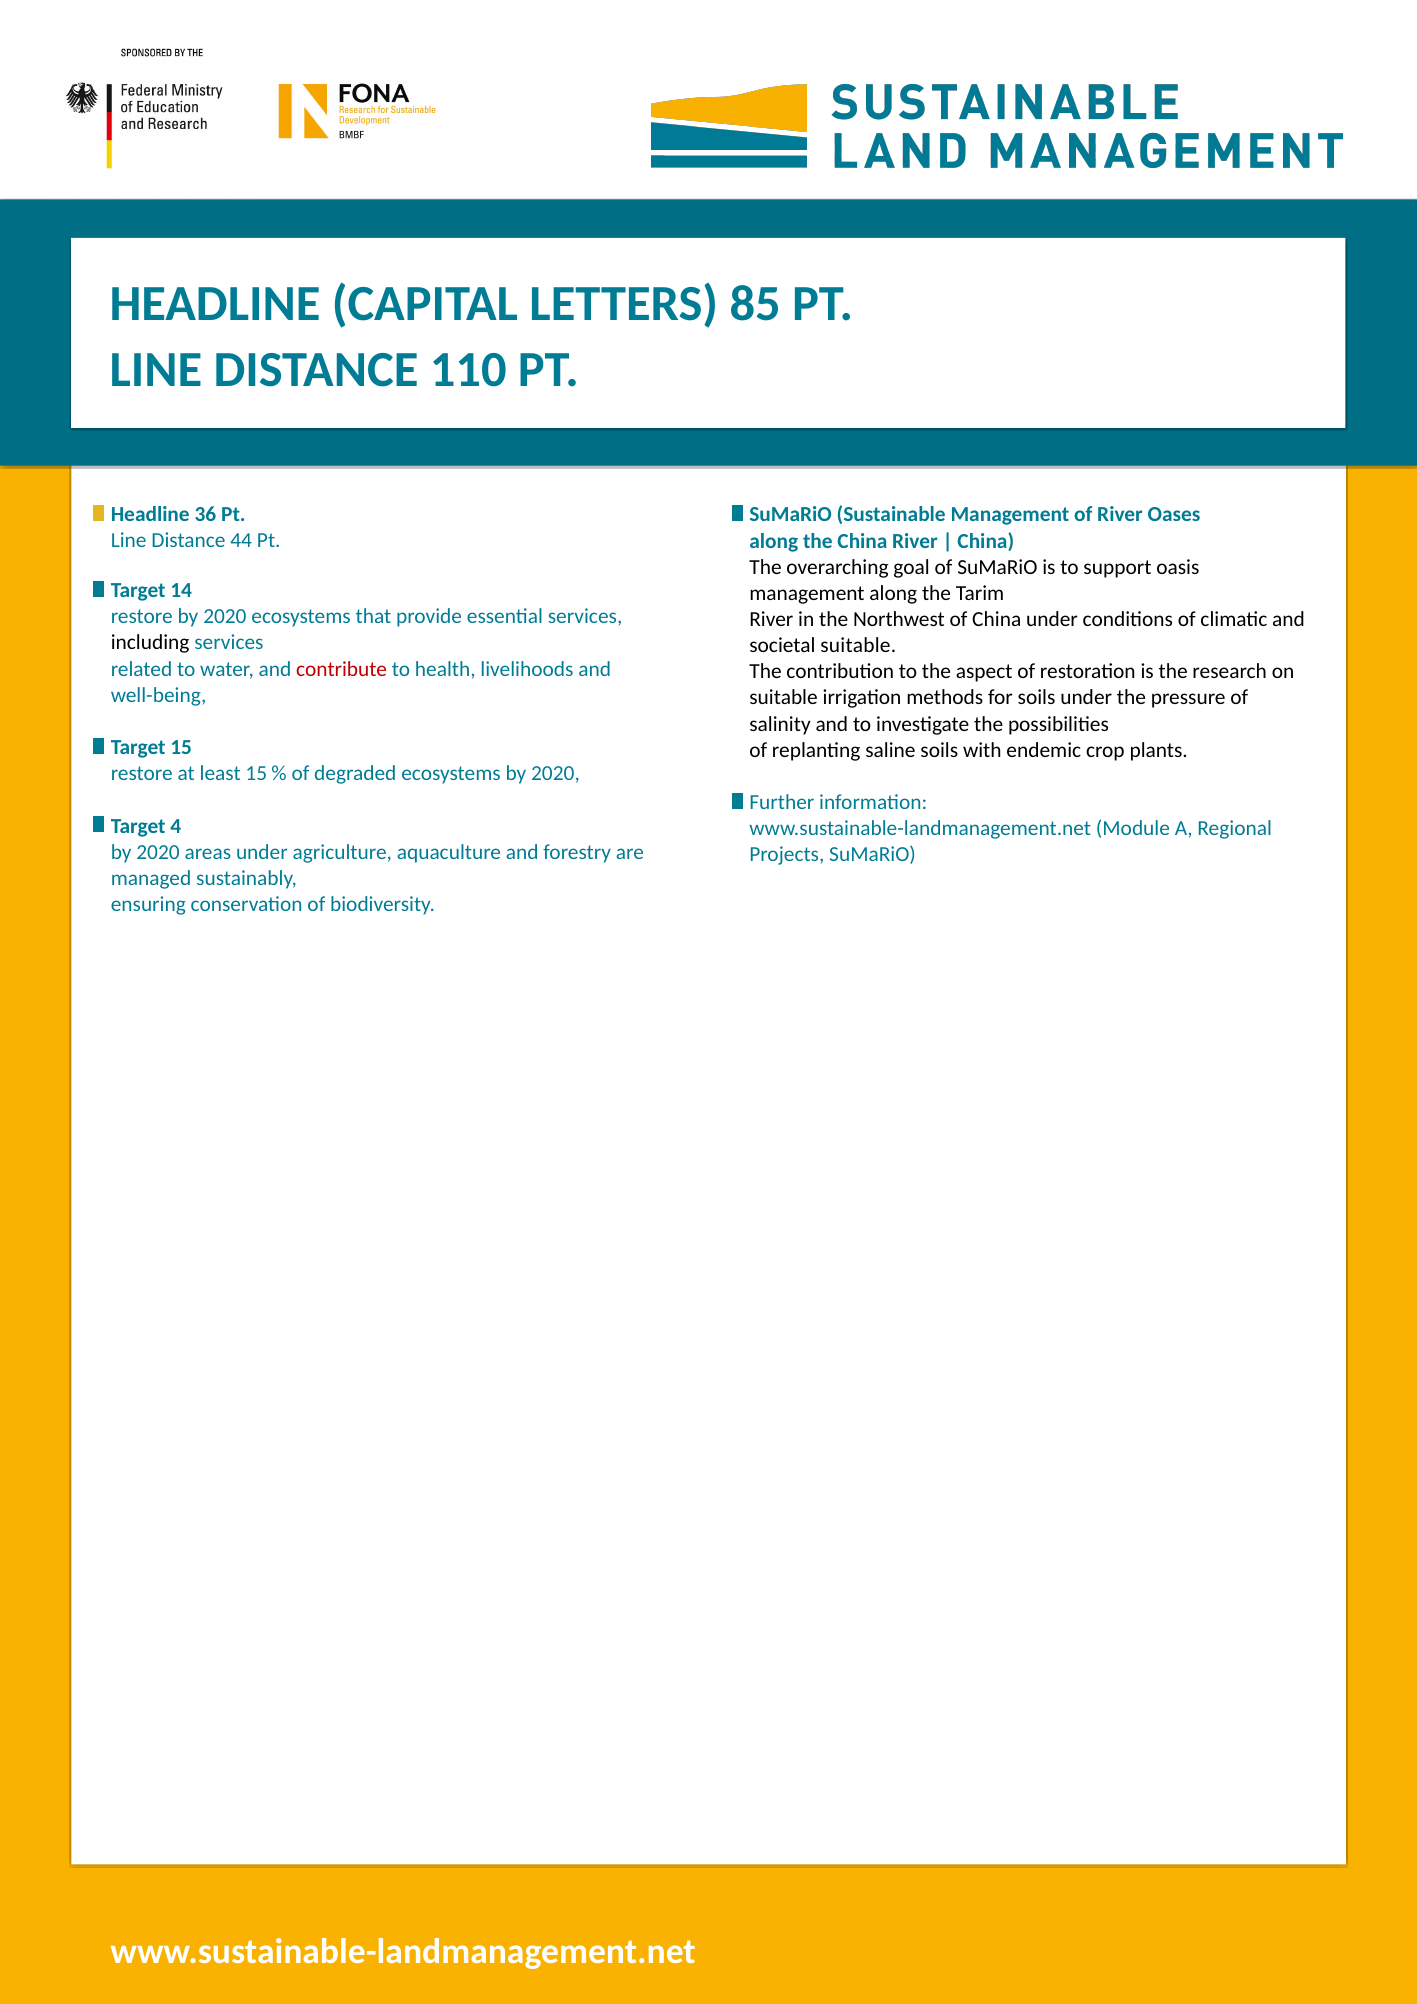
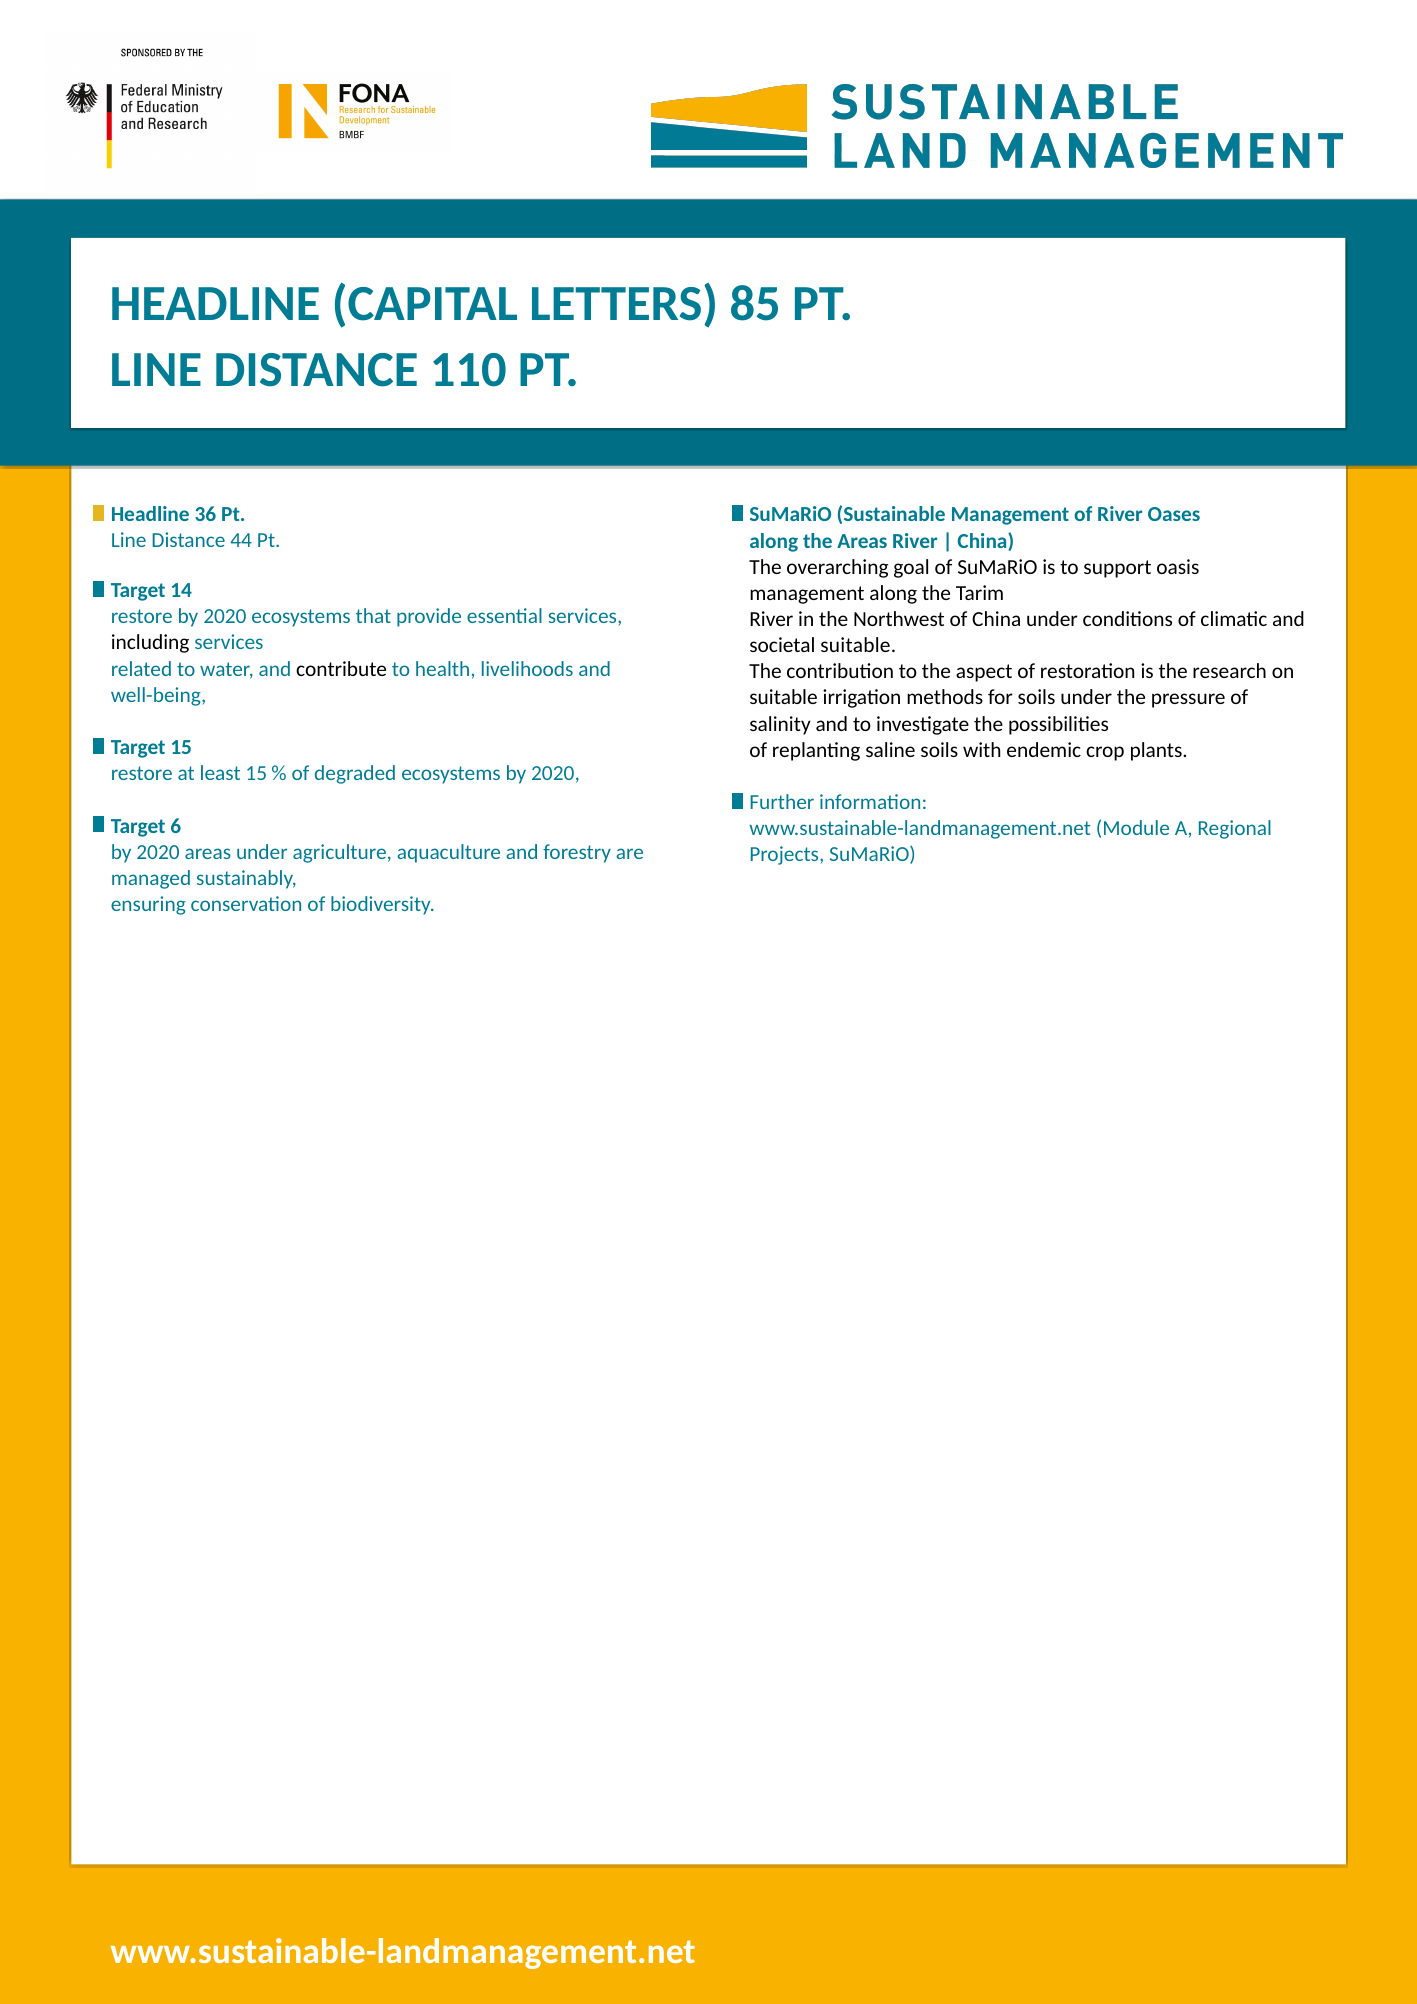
the China: China -> Areas
contribute colour: red -> black
4: 4 -> 6
